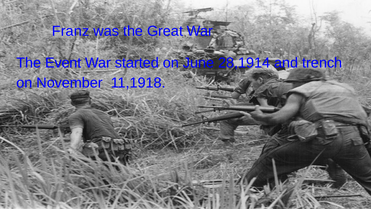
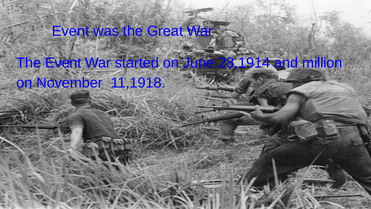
Franz at (71, 31): Franz -> Event
trench: trench -> million
